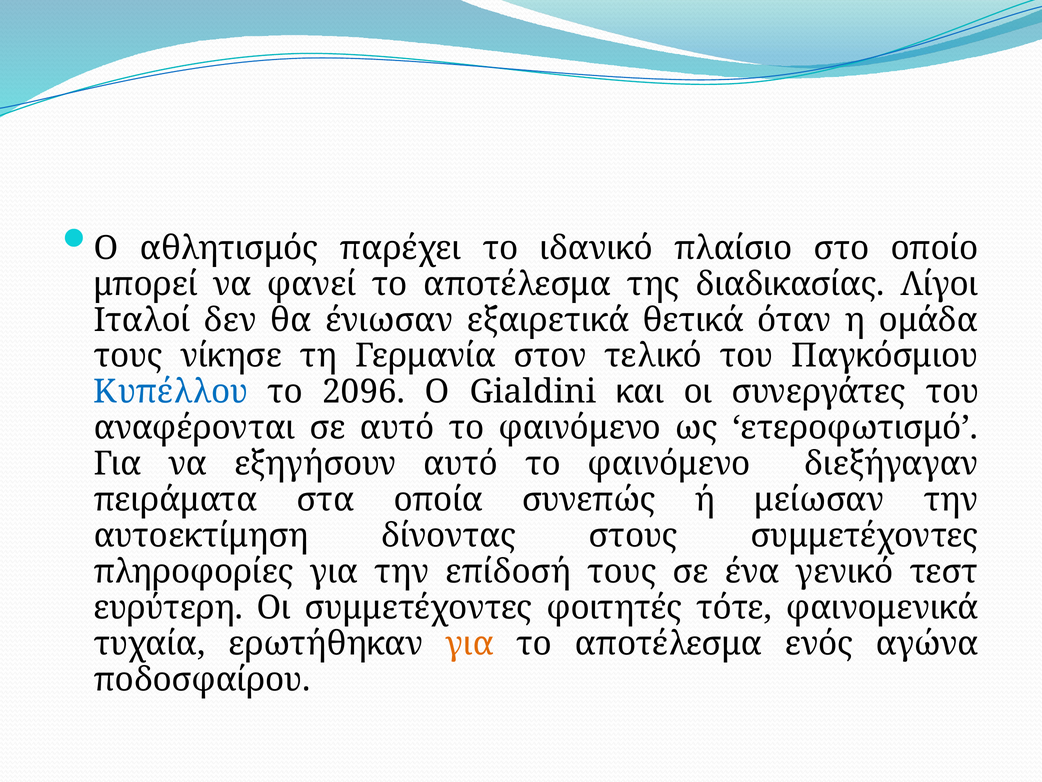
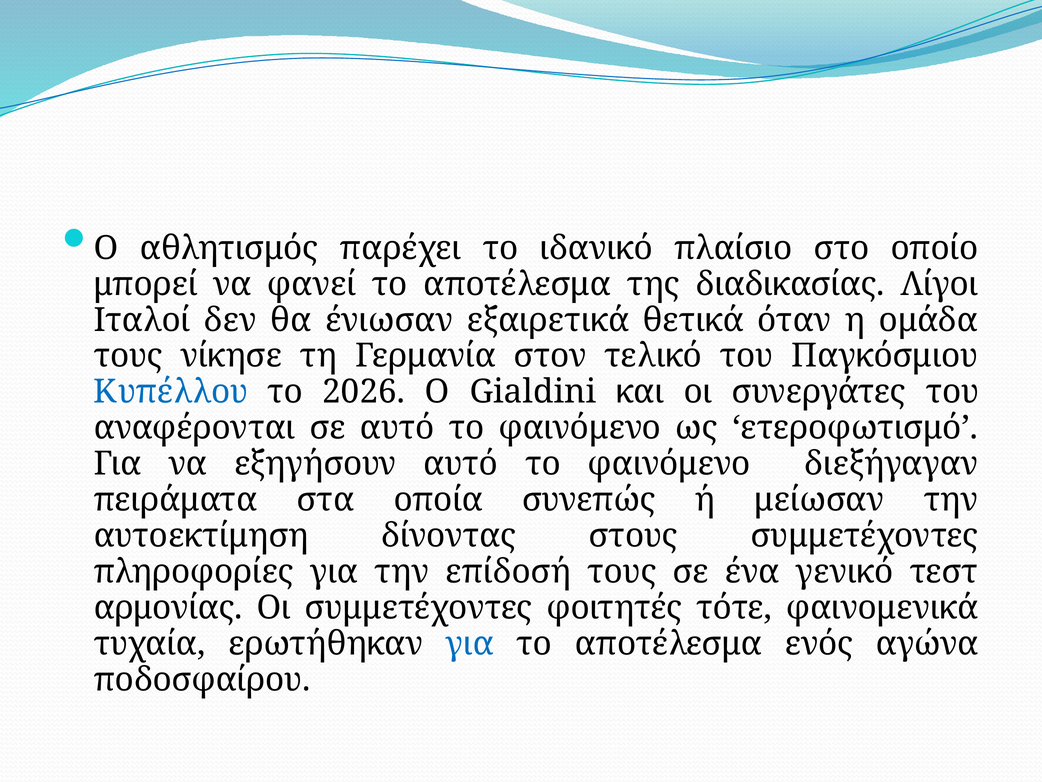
2096: 2096 -> 2026
ευρύτερη: ευρύτερη -> αρμονίας
για at (470, 643) colour: orange -> blue
